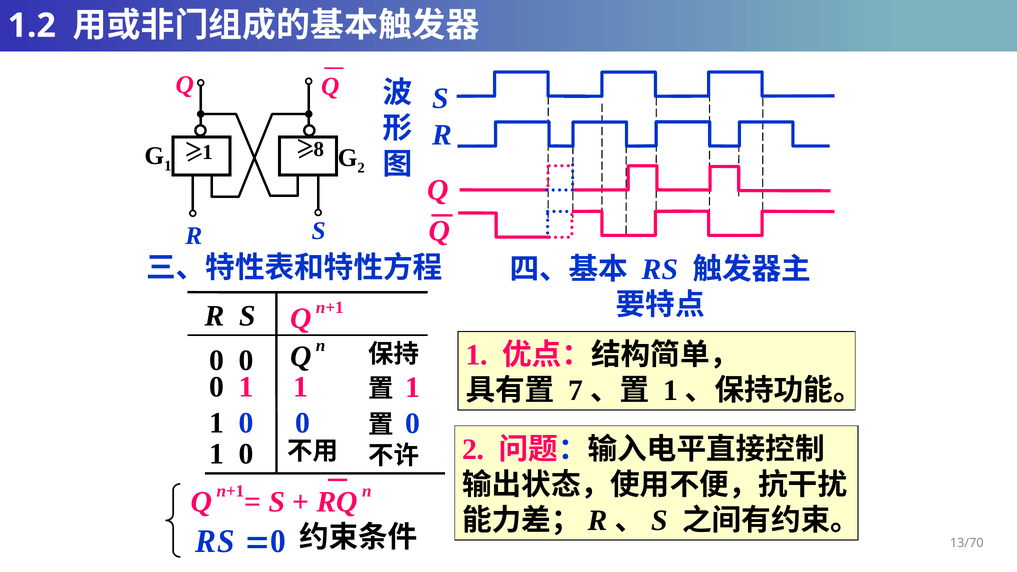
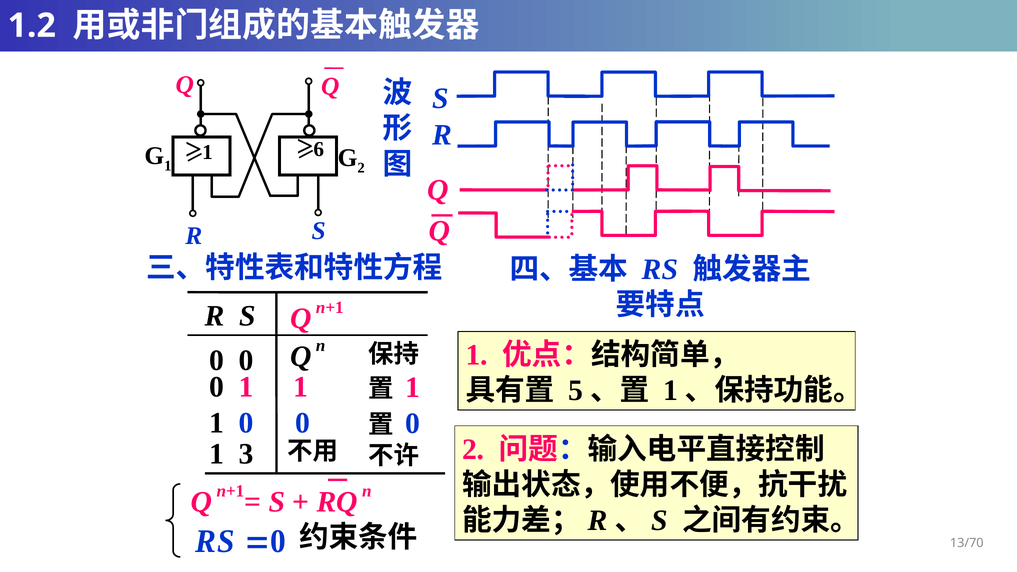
8: 8 -> 6
7: 7 -> 5
0 at (246, 454): 0 -> 3
